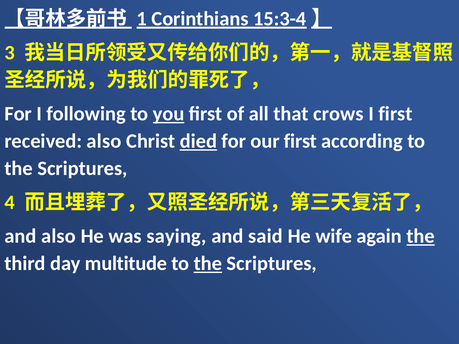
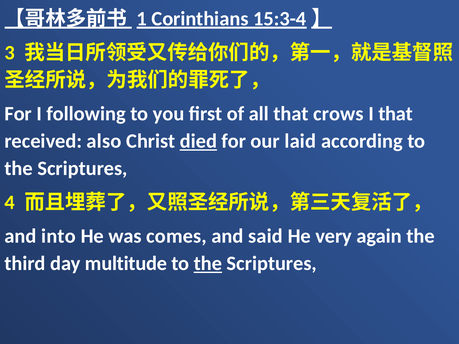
you underline: present -> none
I first: first -> that
our first: first -> laid
and also: also -> into
saying: saying -> comes
wife: wife -> very
the at (421, 236) underline: present -> none
